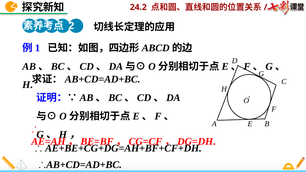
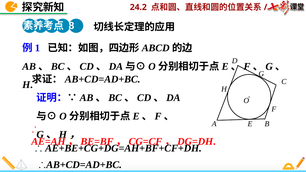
2: 2 -> 8
